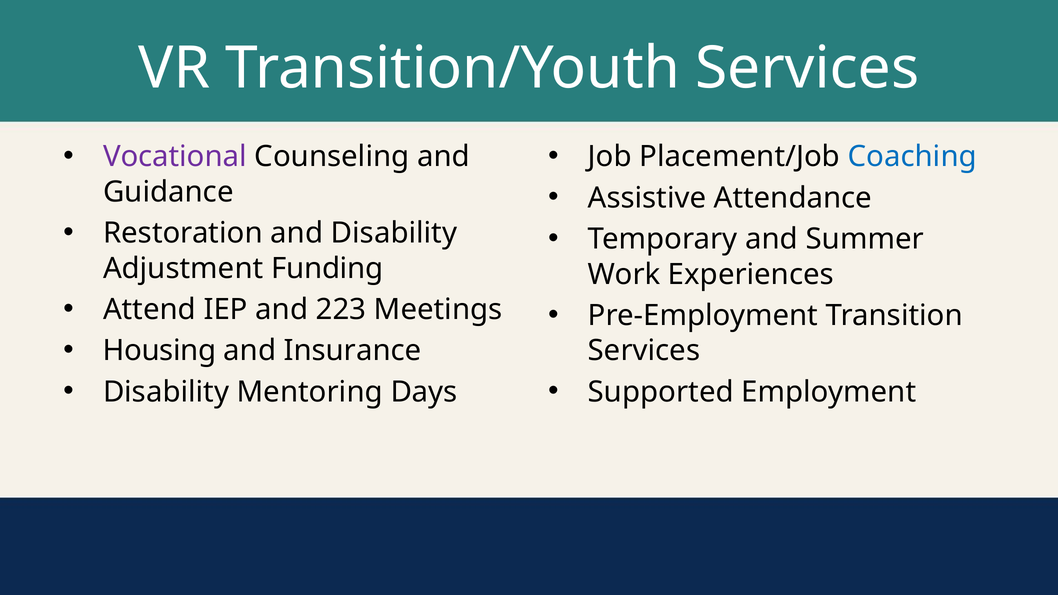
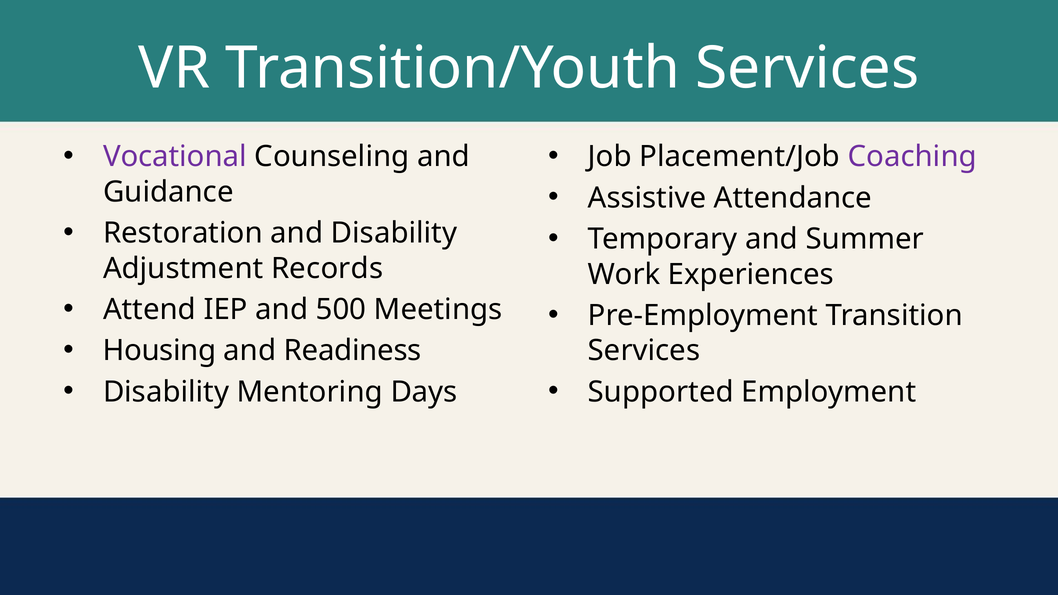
Coaching colour: blue -> purple
Funding: Funding -> Records
223: 223 -> 500
Insurance: Insurance -> Readiness
